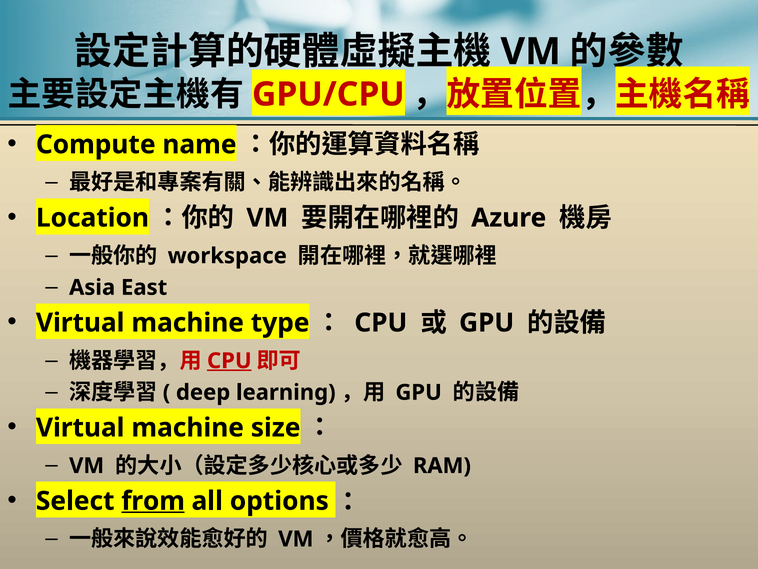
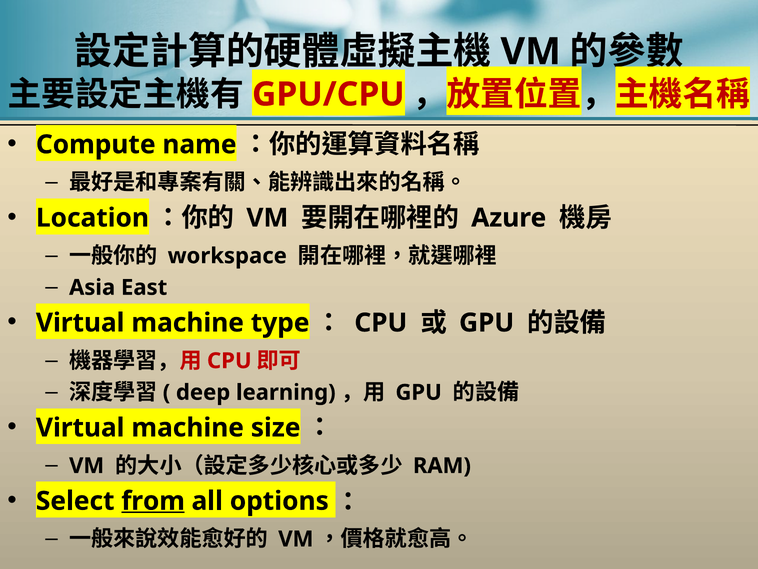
CPU at (229, 361) underline: present -> none
